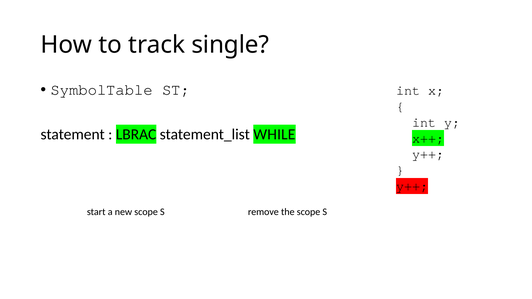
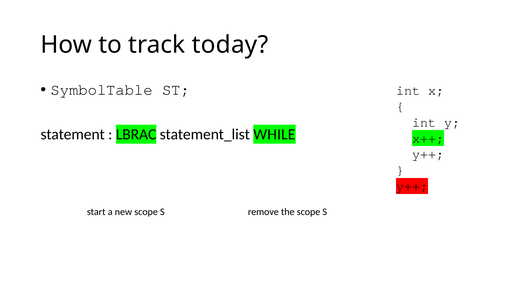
single: single -> today
